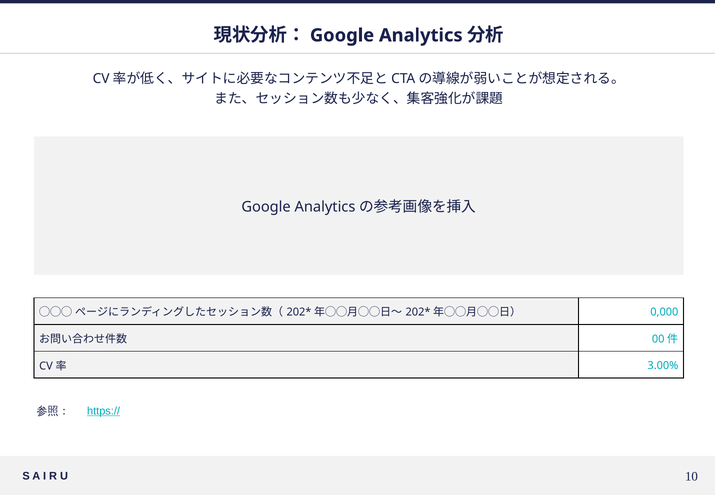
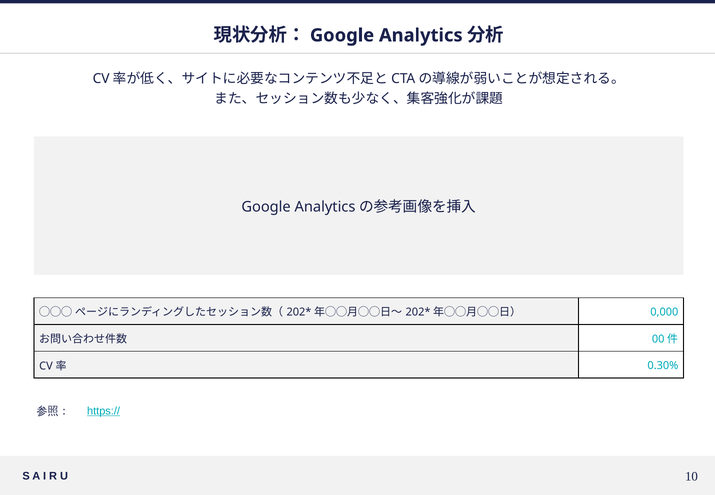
3.00%: 3.00% -> 0.30%
